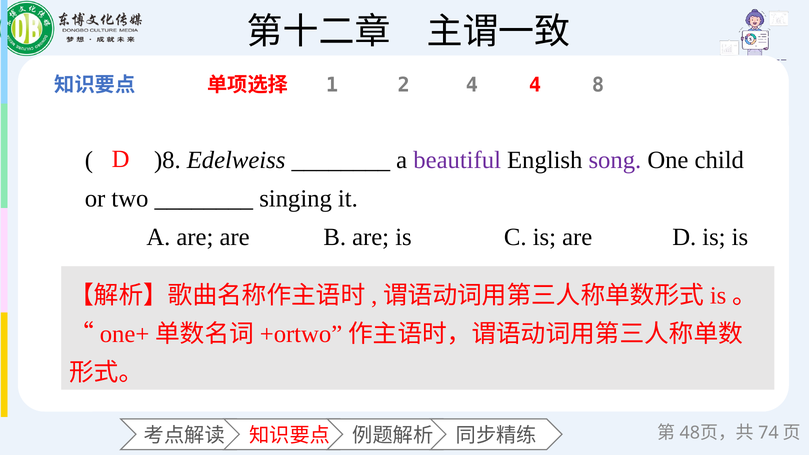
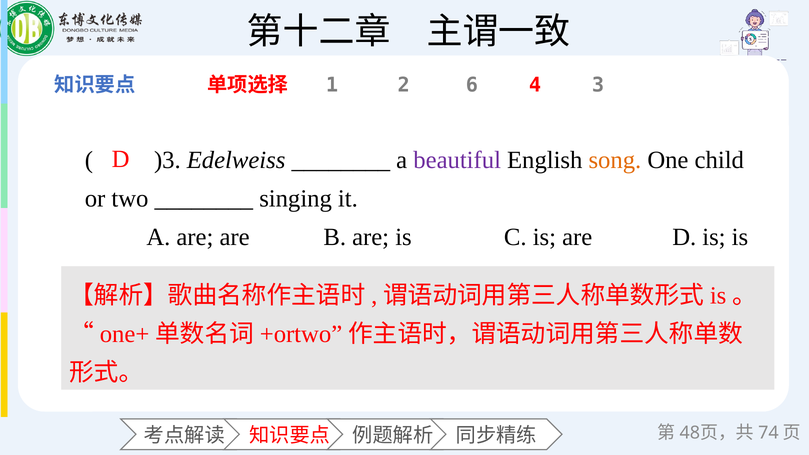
2 4: 4 -> 6
8: 8 -> 3
)8: )8 -> )3
song colour: purple -> orange
